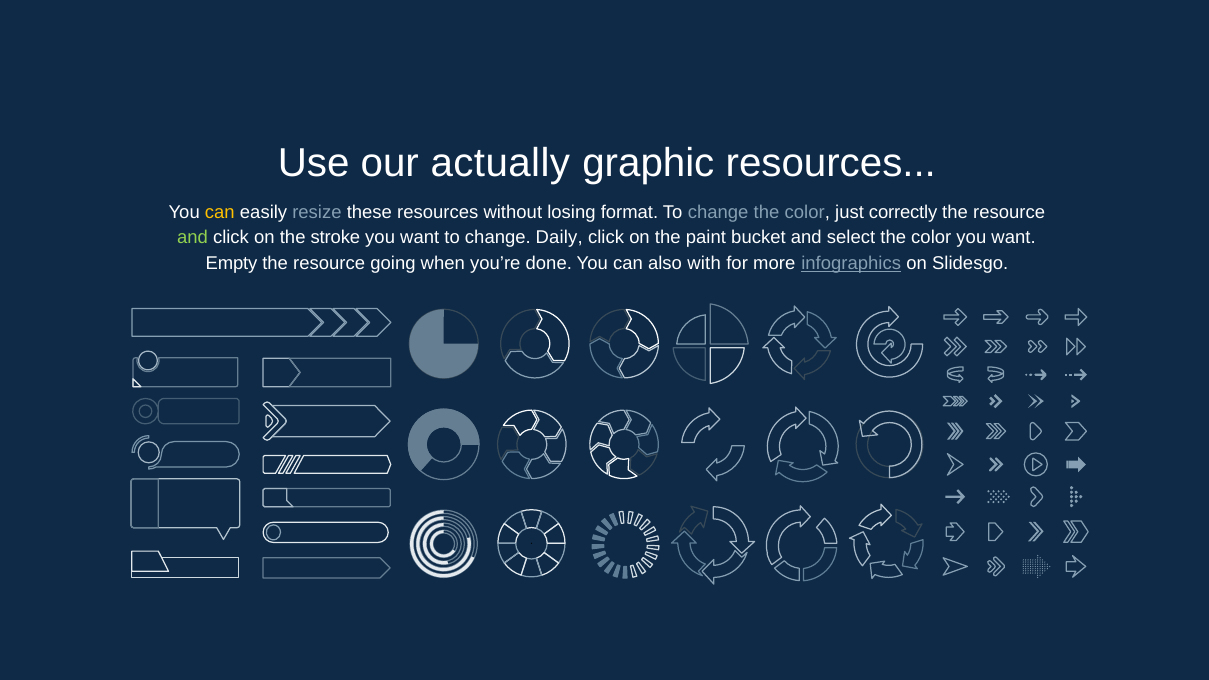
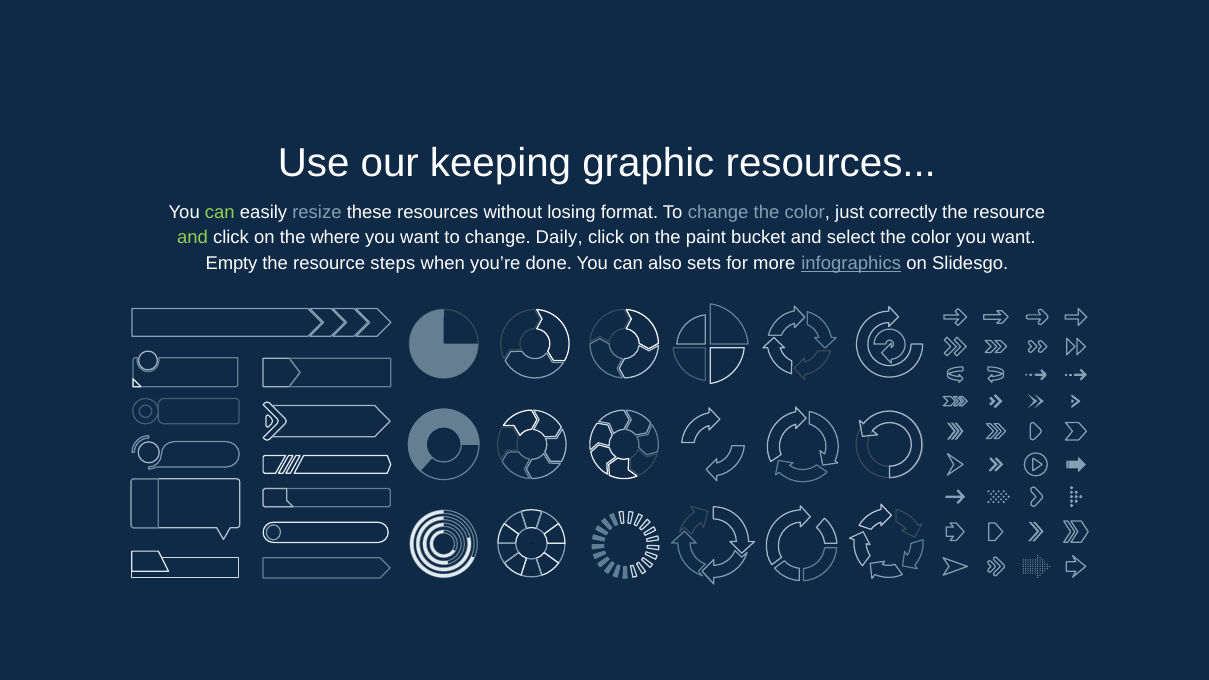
actually: actually -> keeping
can at (220, 212) colour: yellow -> light green
stroke: stroke -> where
going: going -> steps
with: with -> sets
